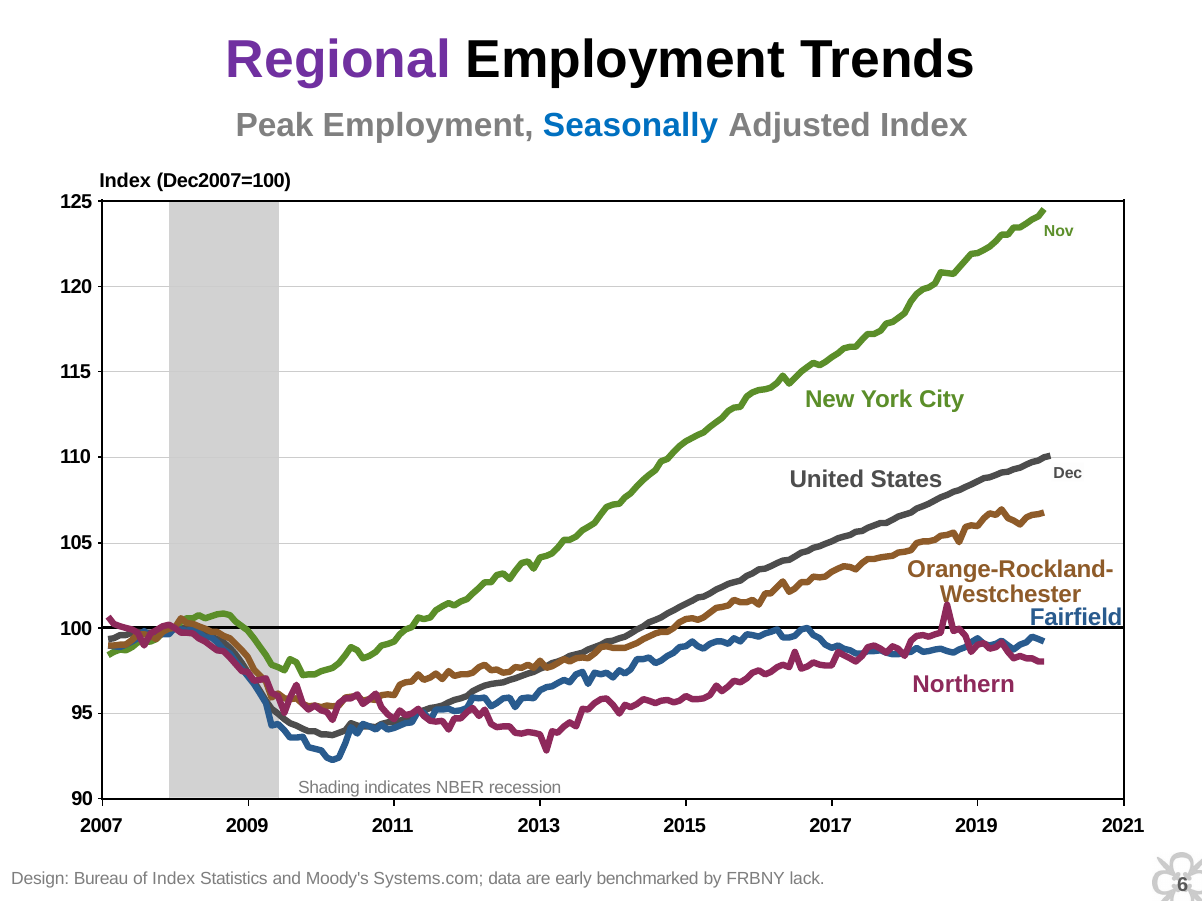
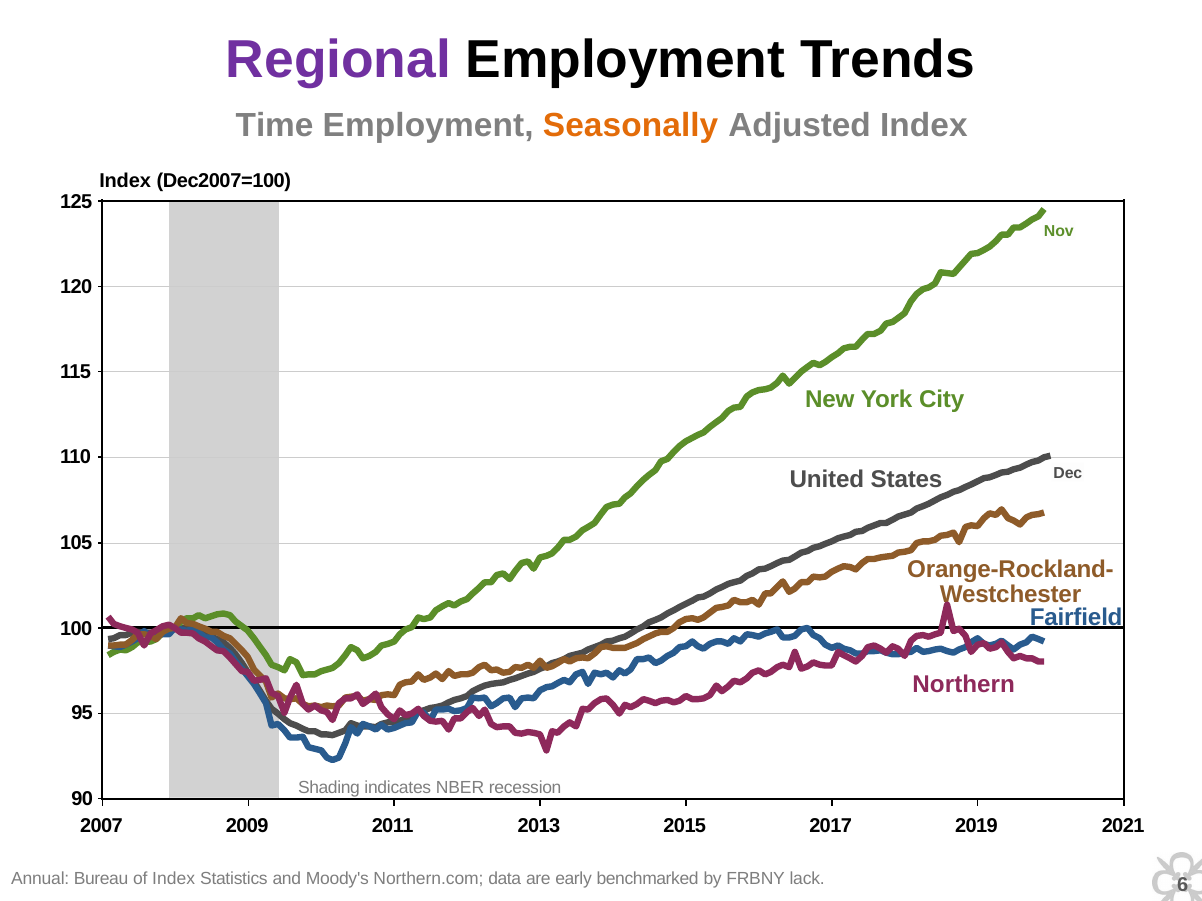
Peak: Peak -> Time
Seasonally colour: blue -> orange
Design: Design -> Annual
Systems.com: Systems.com -> Northern.com
